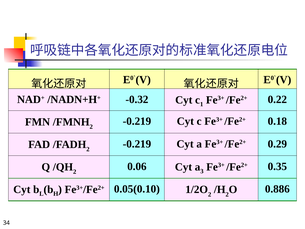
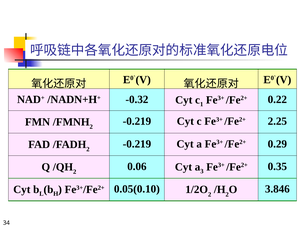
0.18: 0.18 -> 2.25
0.886: 0.886 -> 3.846
